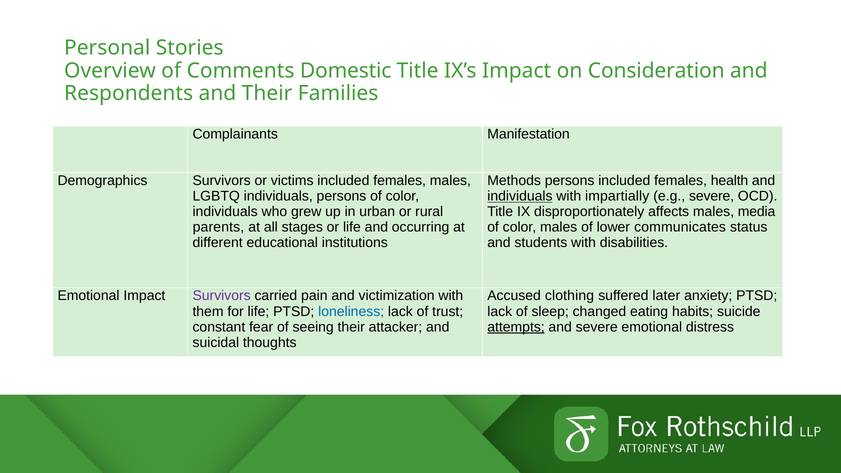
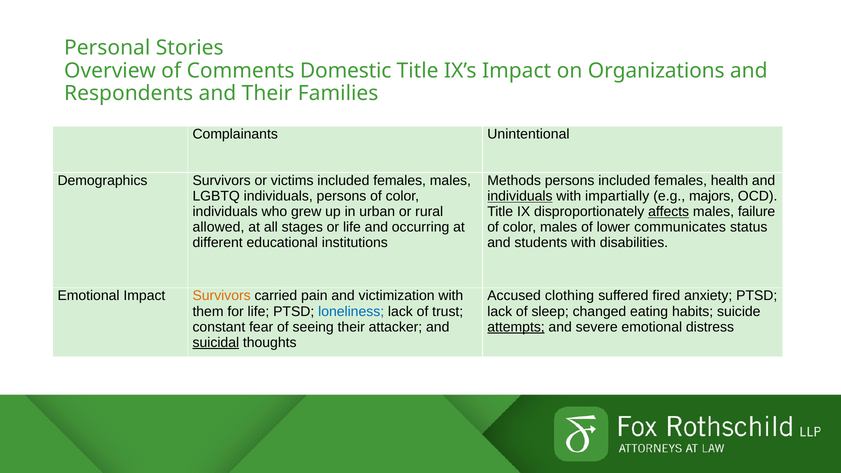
Consideration: Consideration -> Organizations
Manifestation: Manifestation -> Unintentional
e.g severe: severe -> majors
affects underline: none -> present
media: media -> failure
parents: parents -> allowed
Survivors at (222, 296) colour: purple -> orange
later: later -> fired
suicidal underline: none -> present
